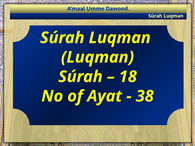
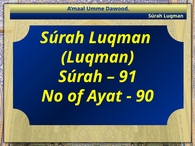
18: 18 -> 91
38: 38 -> 90
